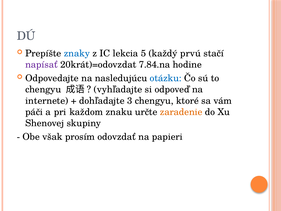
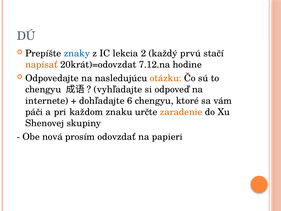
5: 5 -> 2
napísať colour: purple -> orange
7.84.na: 7.84.na -> 7.12.na
otázku colour: blue -> orange
3: 3 -> 6
však: však -> nová
